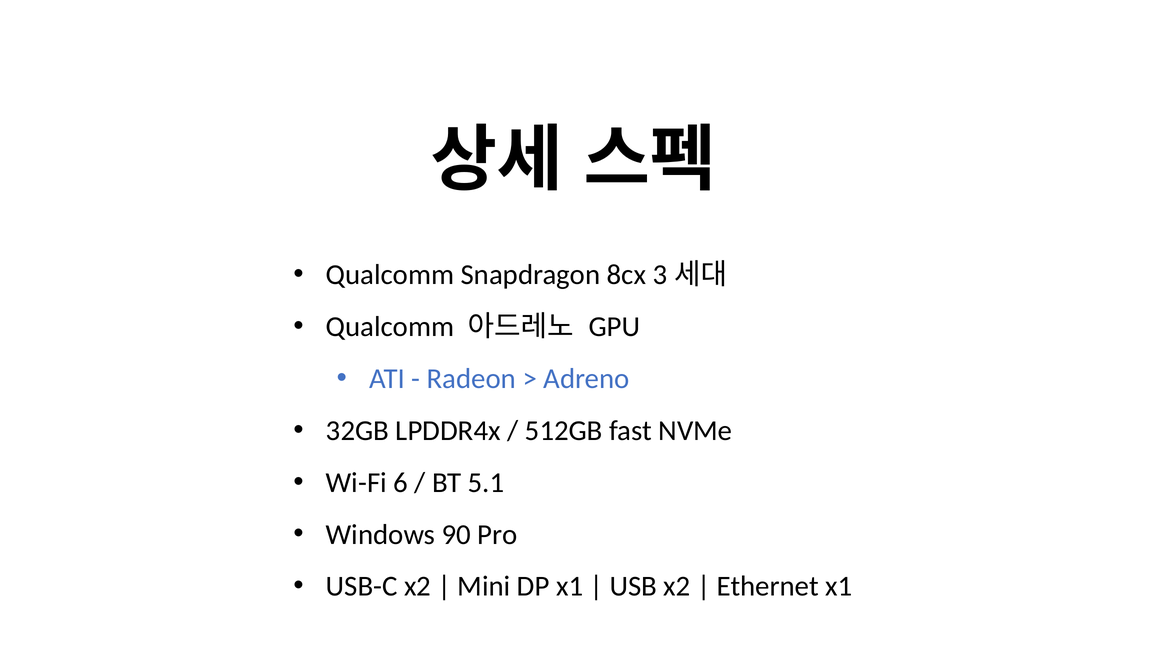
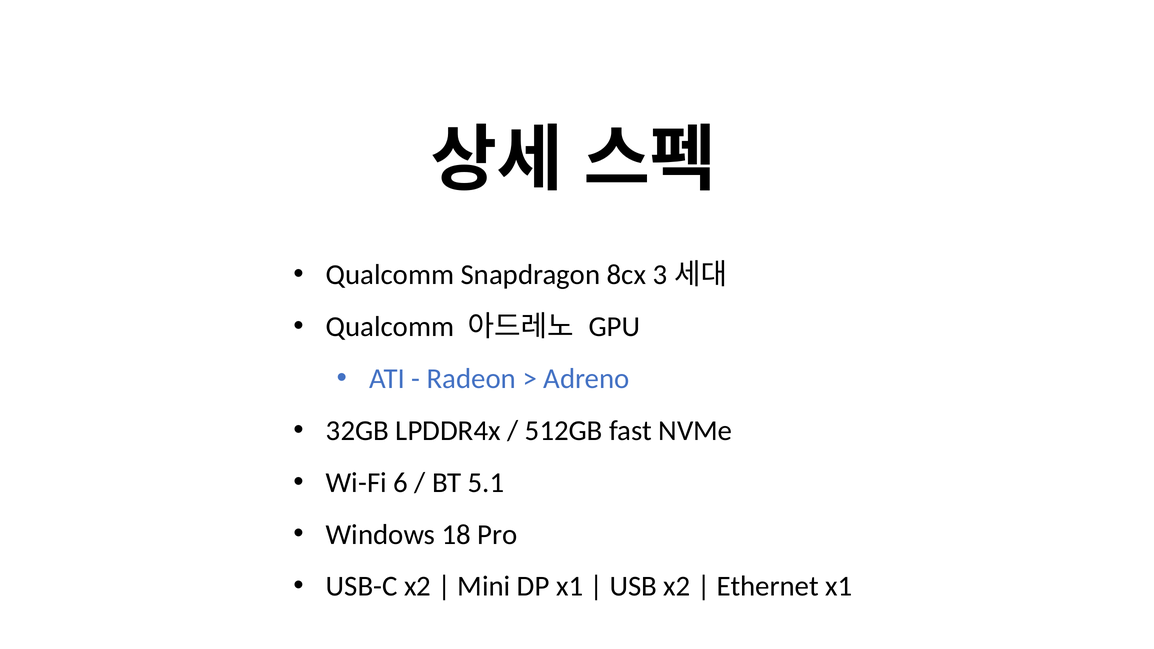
90: 90 -> 18
